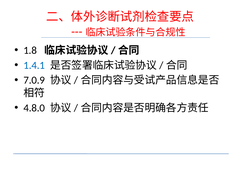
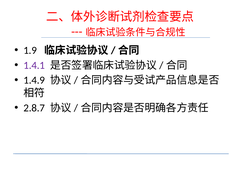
1.8: 1.8 -> 1.9
1.4.1 colour: blue -> purple
7.0.9: 7.0.9 -> 1.4.9
4.8.0: 4.8.0 -> 2.8.7
